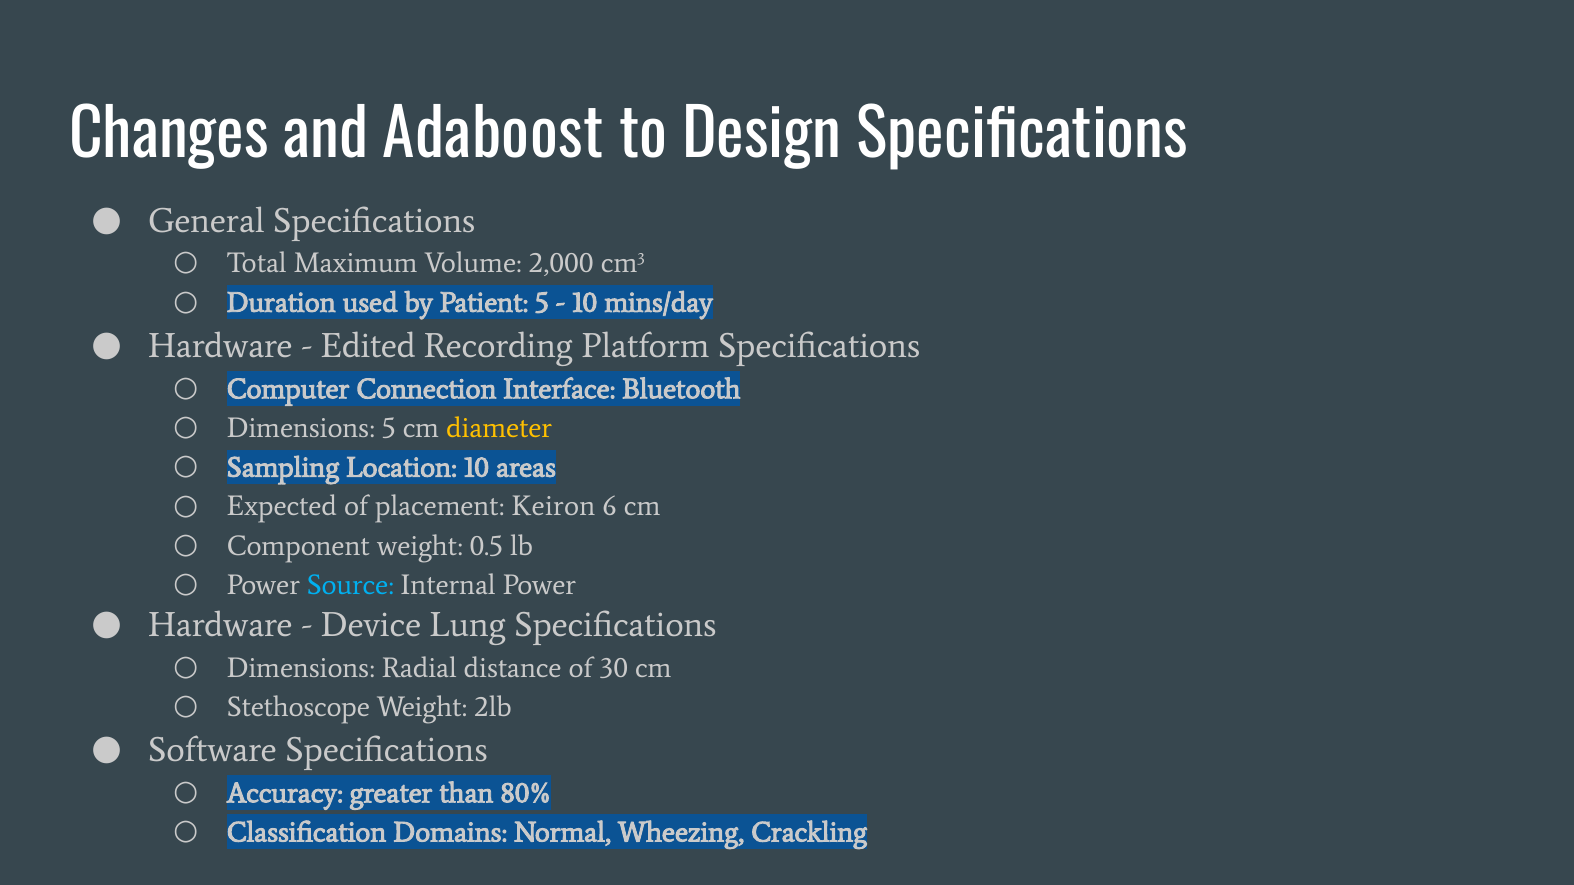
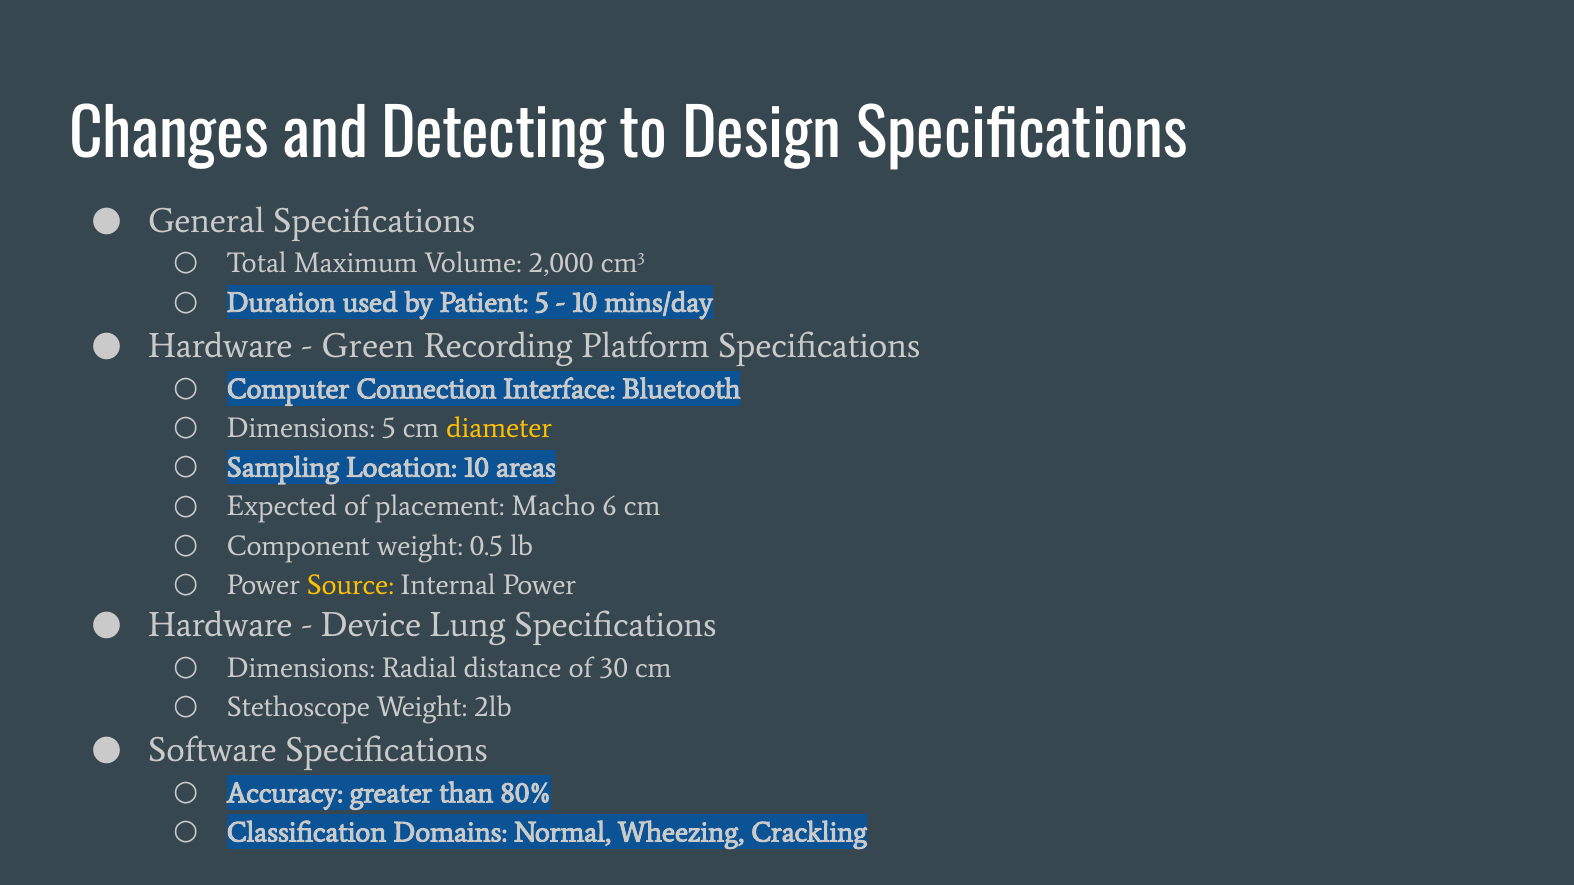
Adaboost: Adaboost -> Detecting
Edited: Edited -> Green
Keiron: Keiron -> Macho
Source colour: light blue -> yellow
